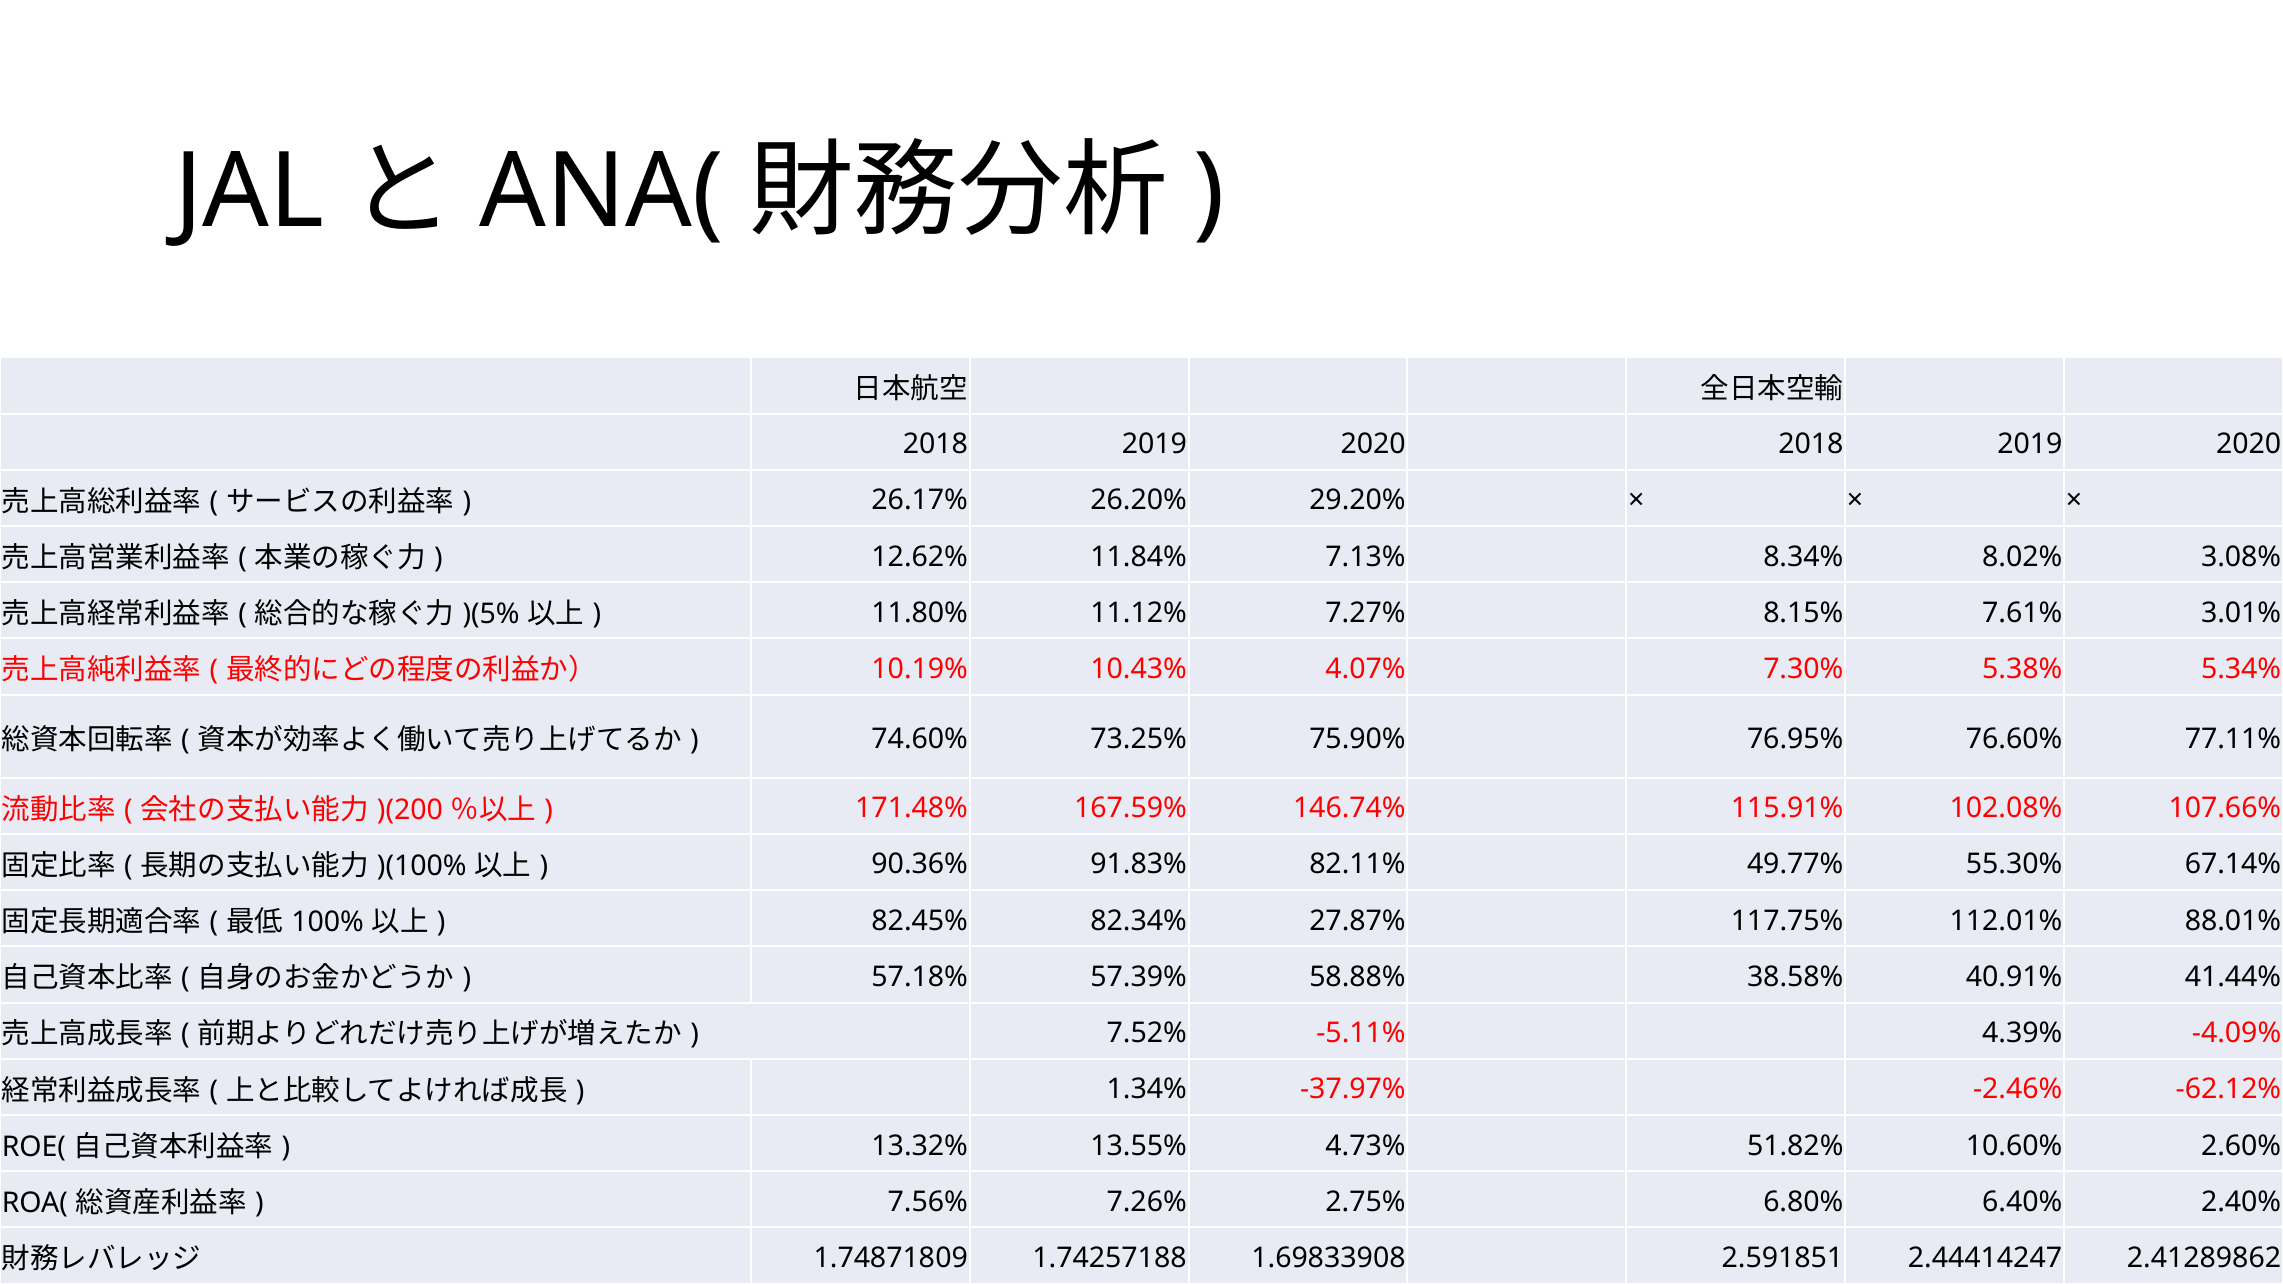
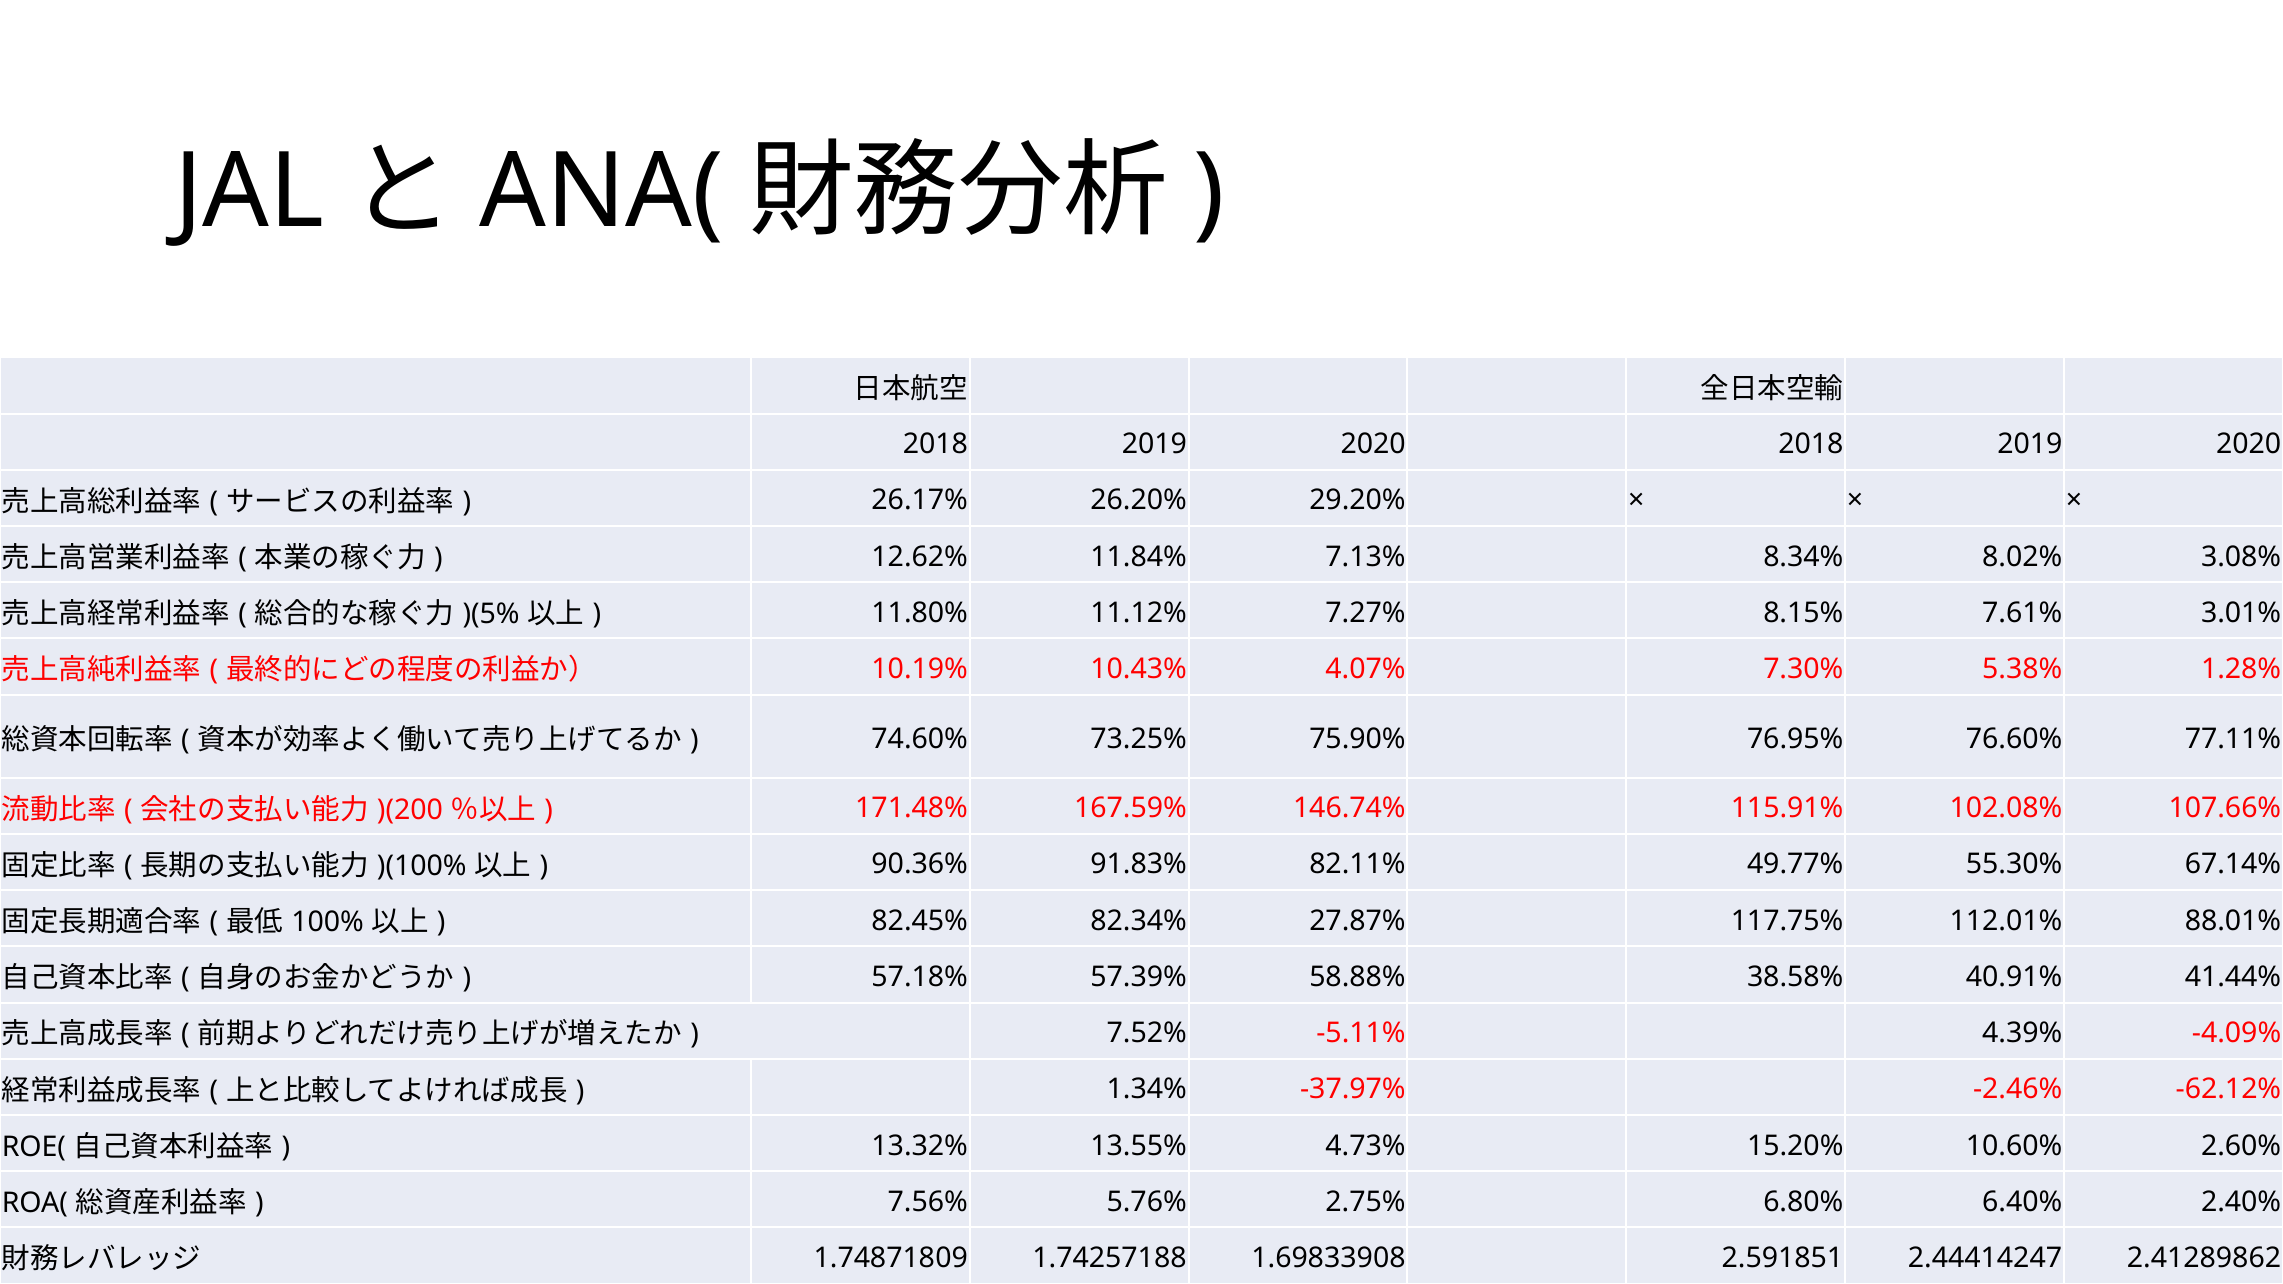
5.34%: 5.34% -> 1.28%
51.82%: 51.82% -> 15.20%
7.26%: 7.26% -> 5.76%
